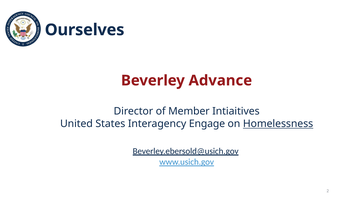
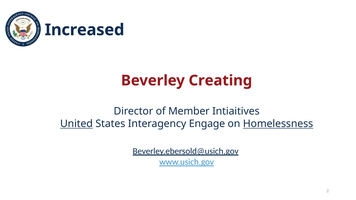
Ourselves: Ourselves -> Increased
Advance: Advance -> Creating
United underline: none -> present
